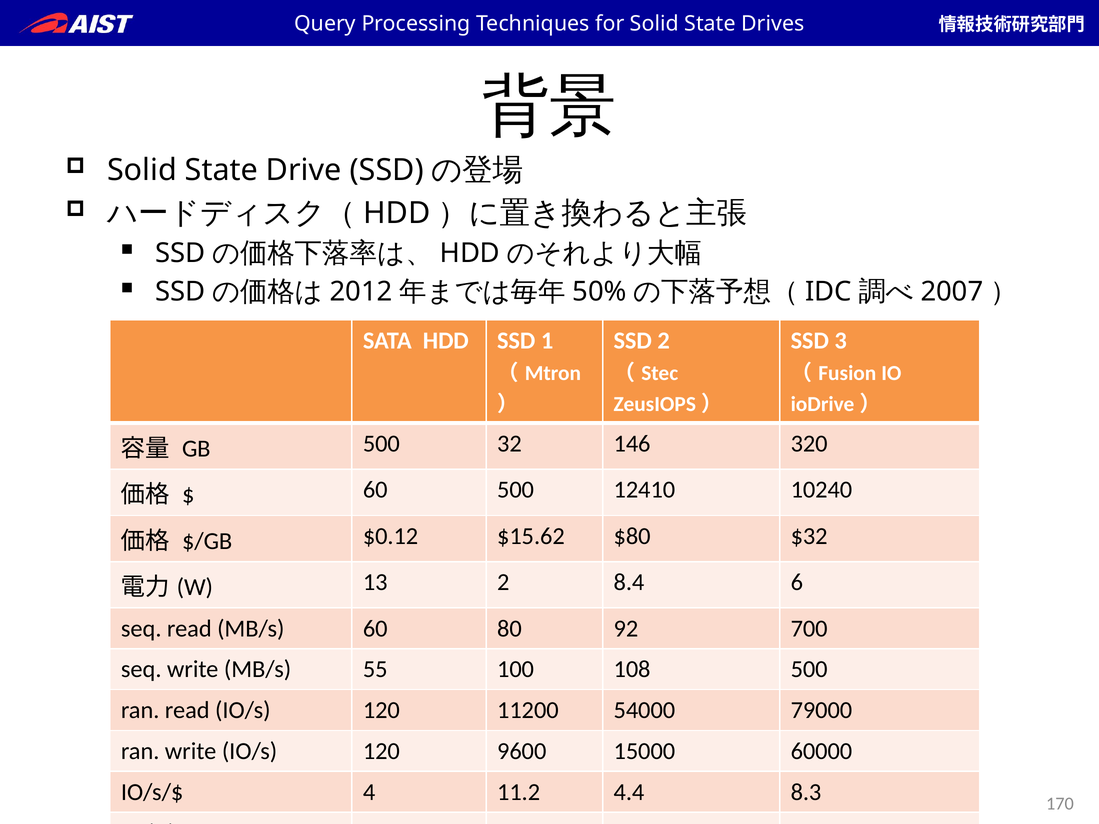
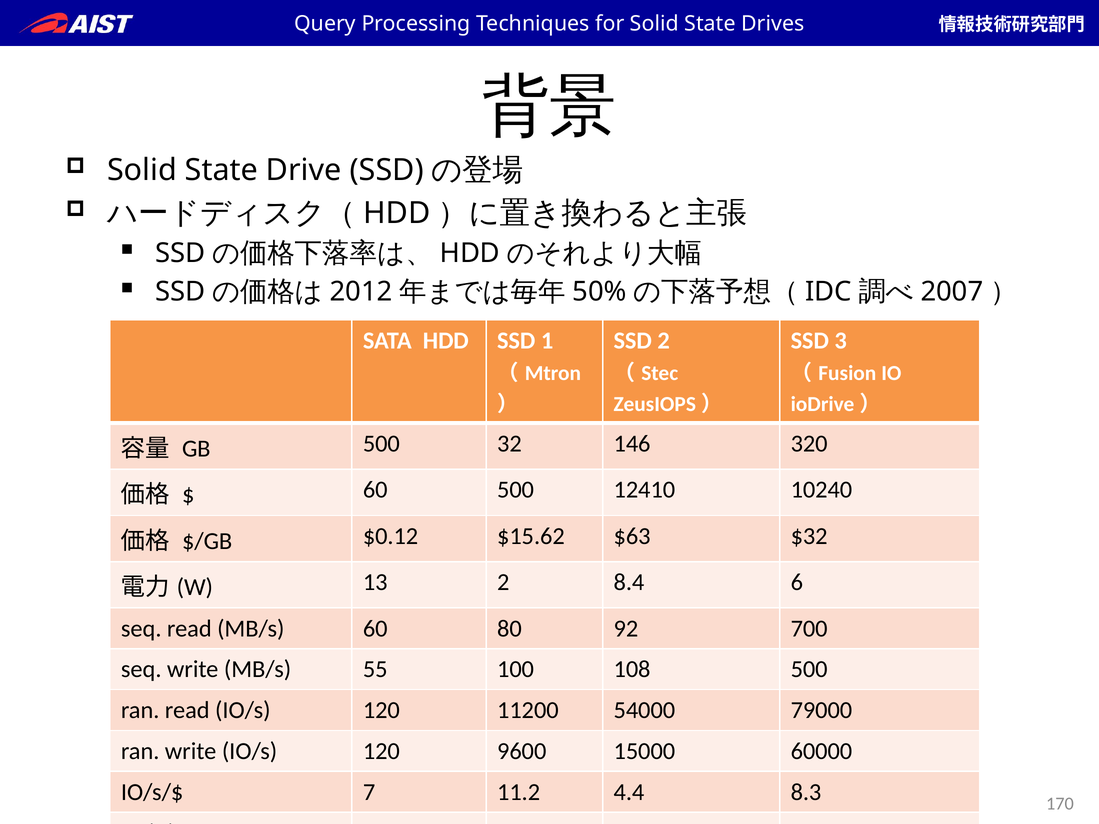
$80: $80 -> $63
4: 4 -> 7
